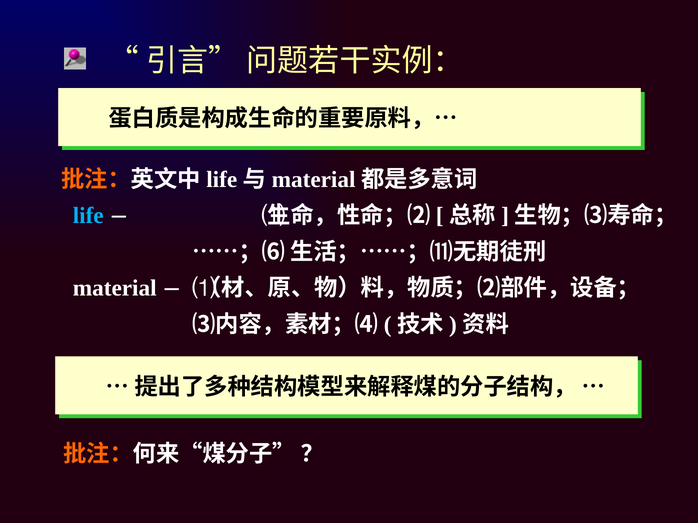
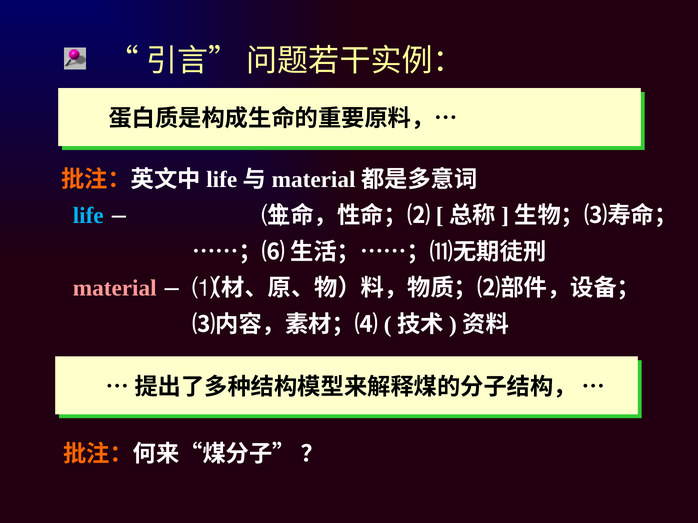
material colour: white -> pink
